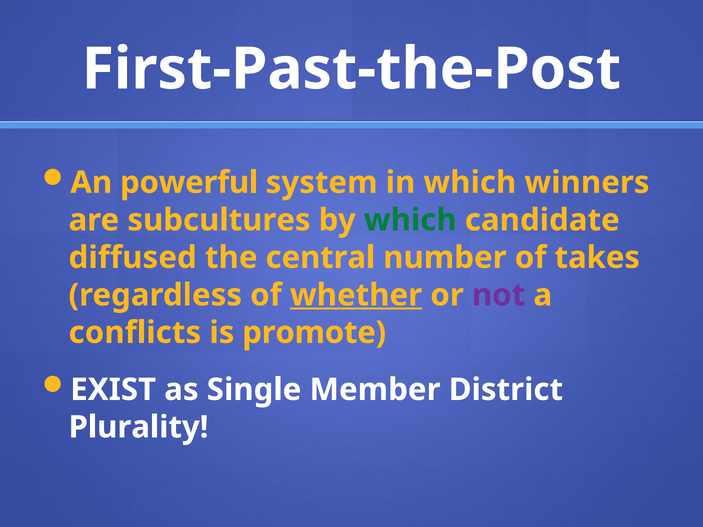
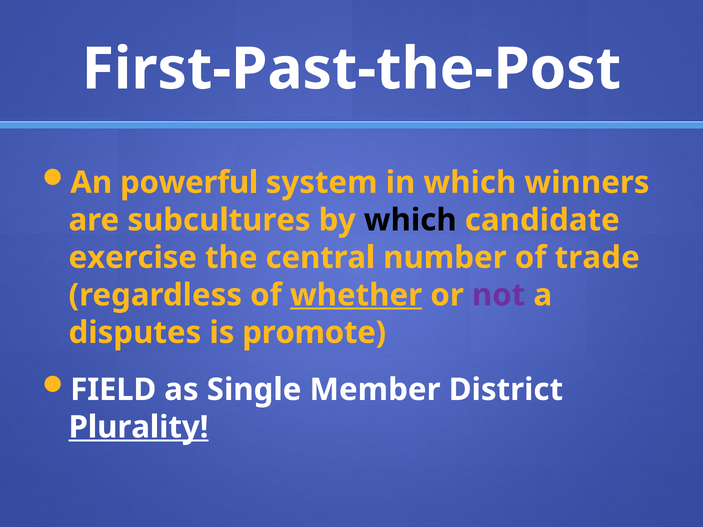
which at (410, 220) colour: green -> black
diffused: diffused -> exercise
takes: takes -> trade
conflicts: conflicts -> disputes
EXIST: EXIST -> FIELD
Plurality underline: none -> present
